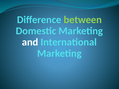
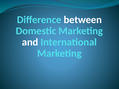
between colour: light green -> white
